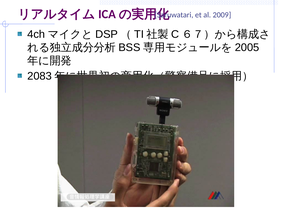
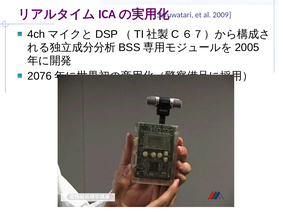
2083: 2083 -> 2076
